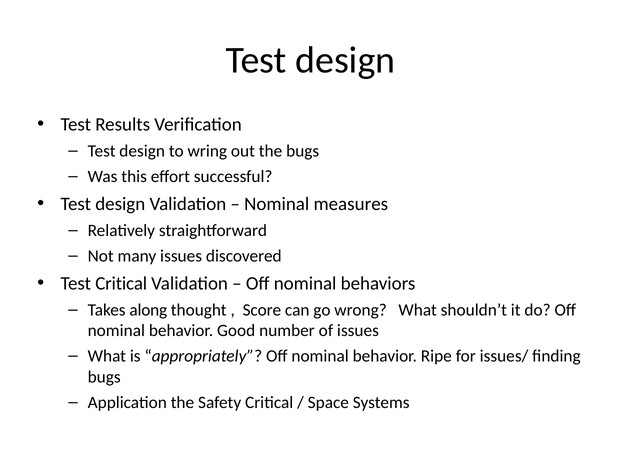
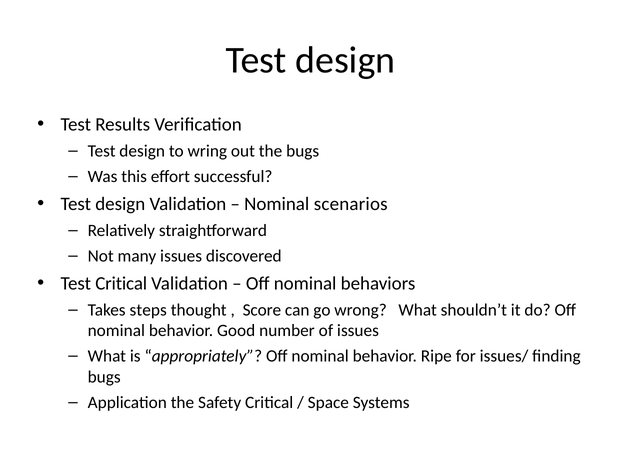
measures: measures -> scenarios
along: along -> steps
